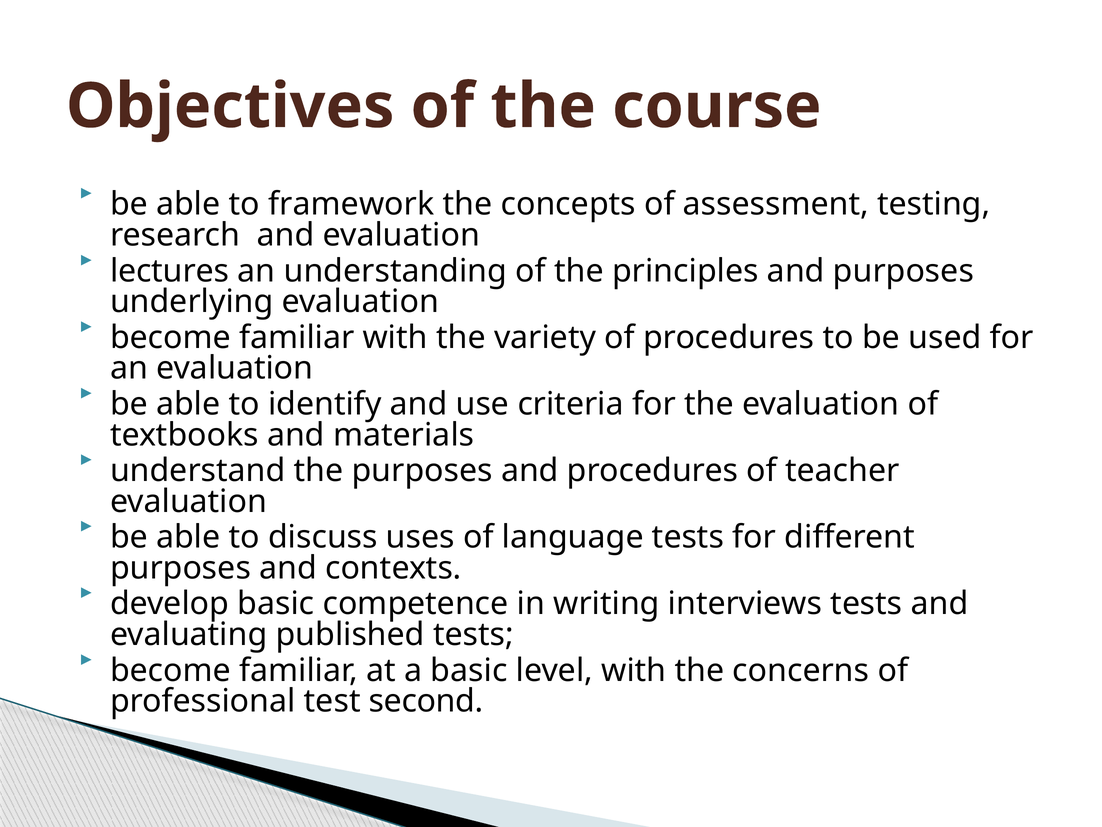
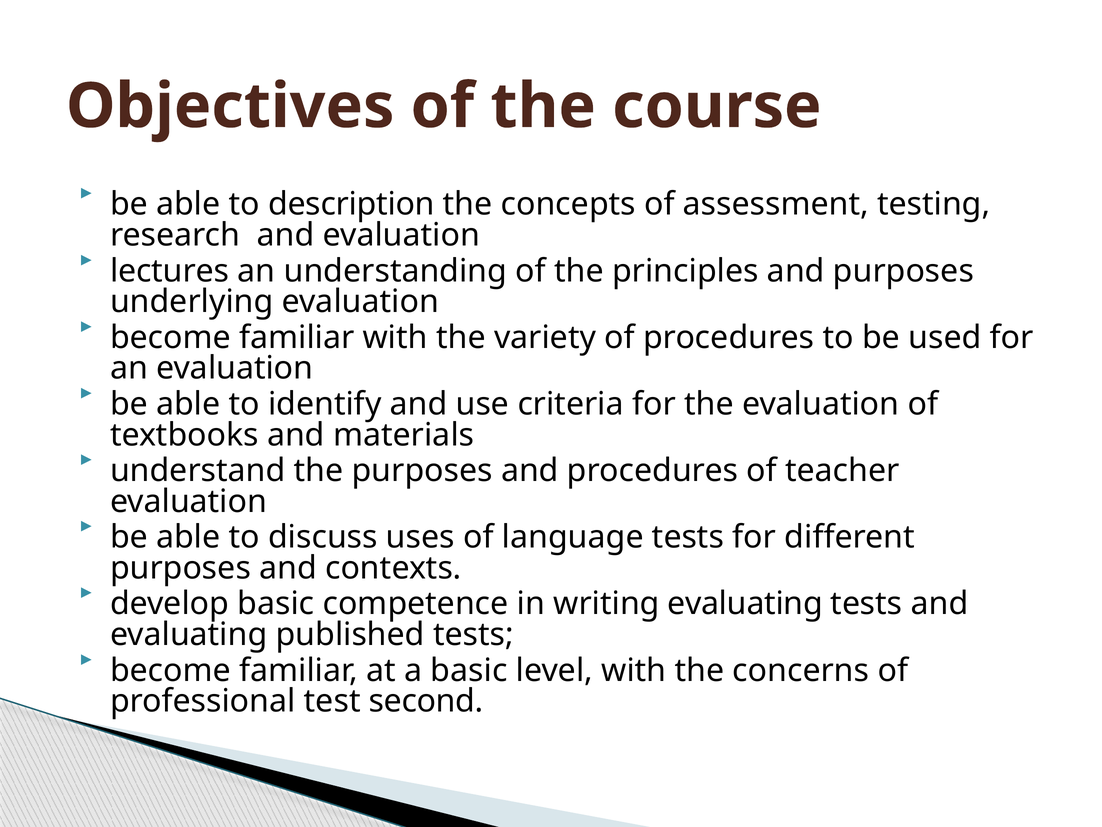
framework: framework -> description
writing interviews: interviews -> evaluating
